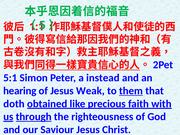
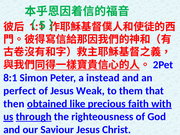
5:1: 5:1 -> 8:1
hearing: hearing -> perfect
them underline: present -> none
doth: doth -> then
